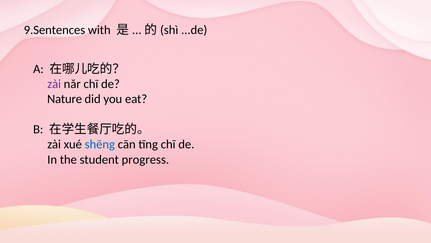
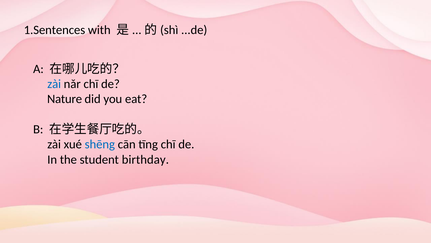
9.Sentences: 9.Sentences -> 1.Sentences
zài at (54, 84) colour: purple -> blue
progress: progress -> birthday
